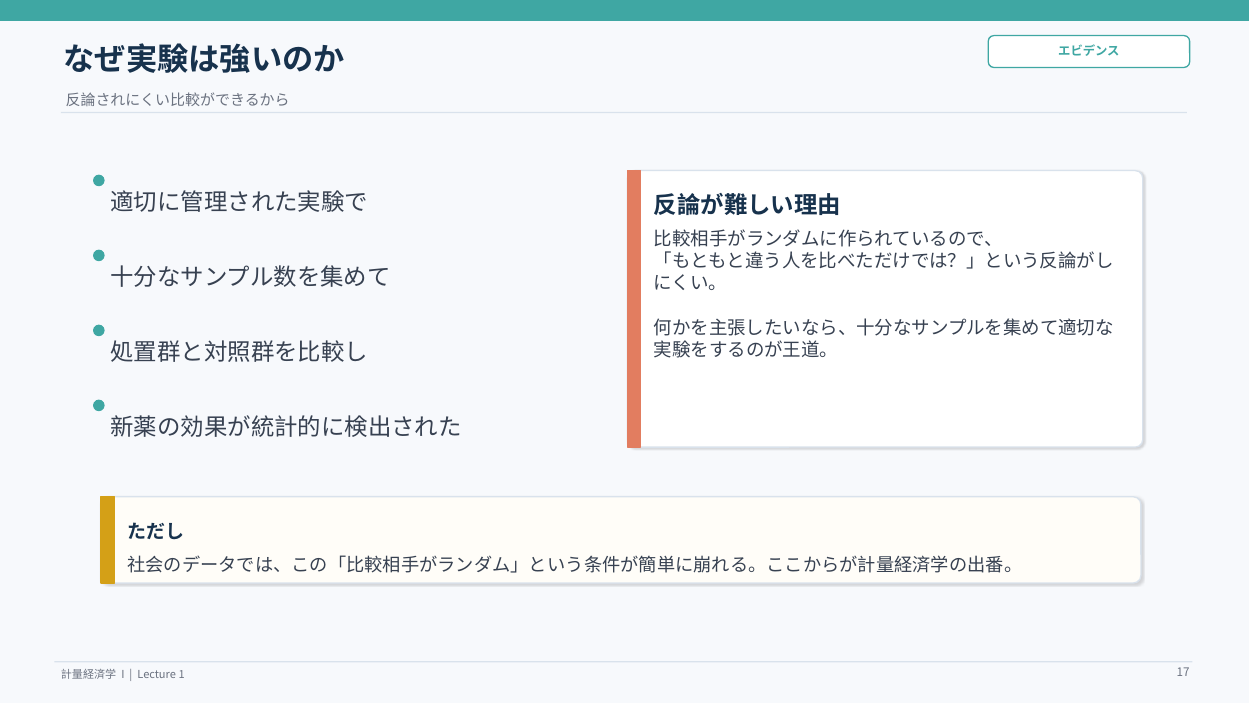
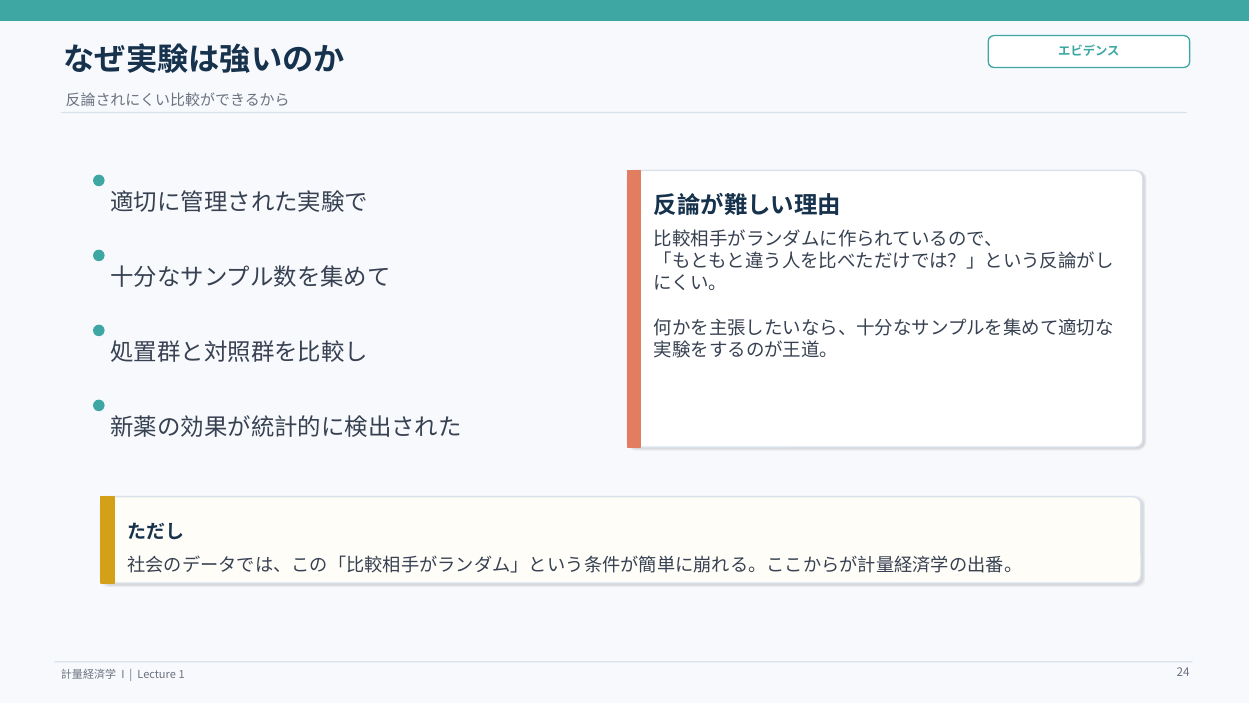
17: 17 -> 24
